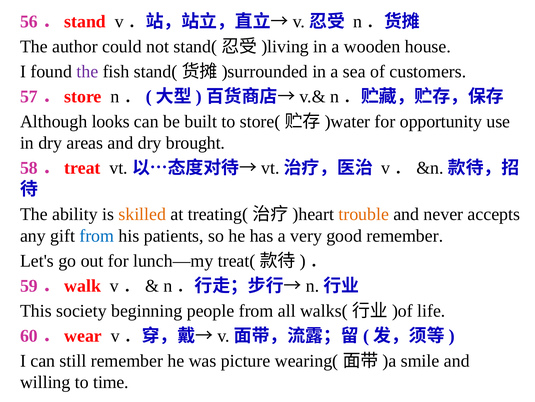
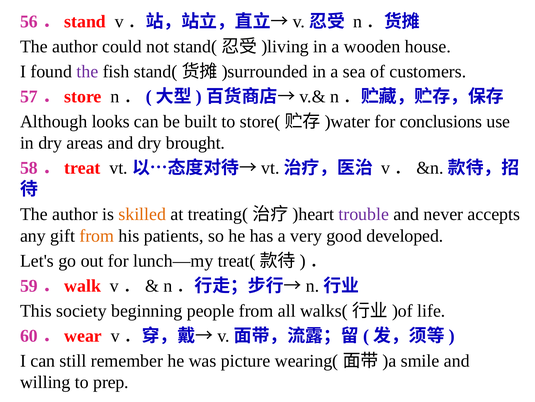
opportunity: opportunity -> conclusions
ability at (75, 214): ability -> author
trouble colour: orange -> purple
from at (97, 235) colour: blue -> orange
good remember: remember -> developed
time: time -> prep
